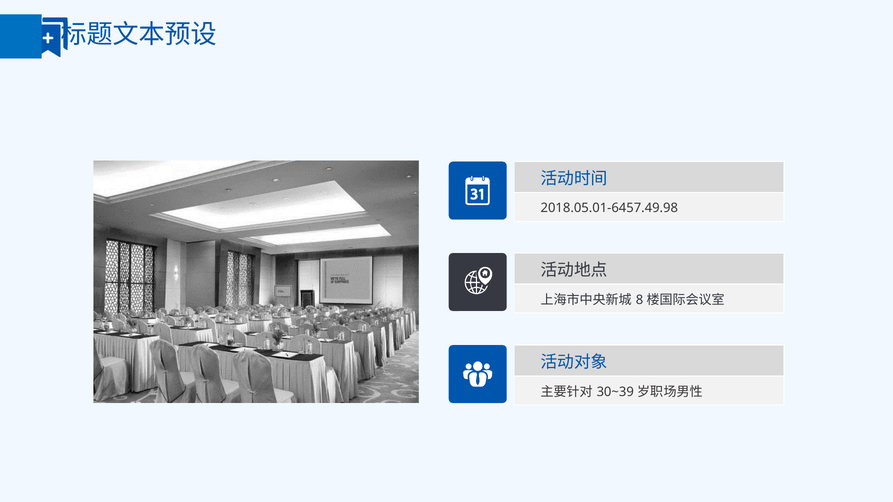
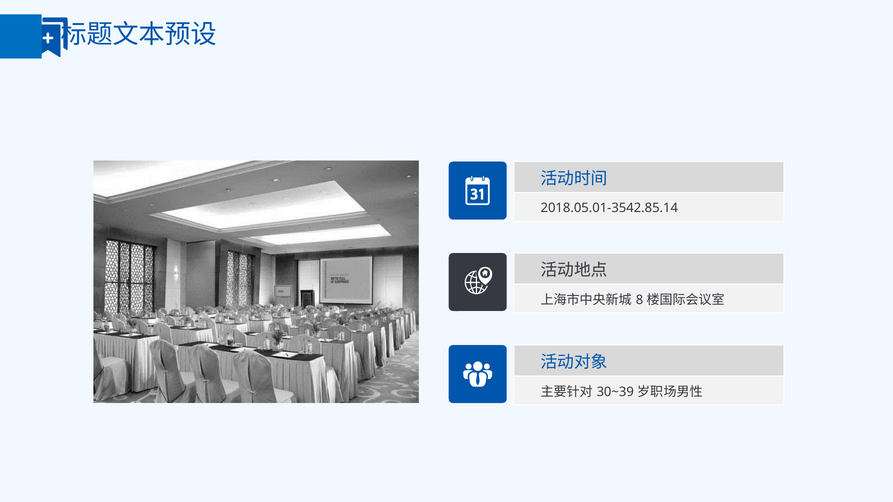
2018.05.01-6457.49.98: 2018.05.01-6457.49.98 -> 2018.05.01-3542.85.14
